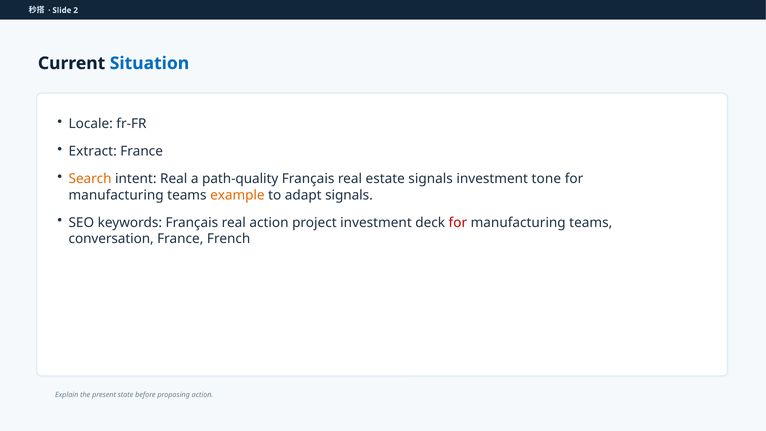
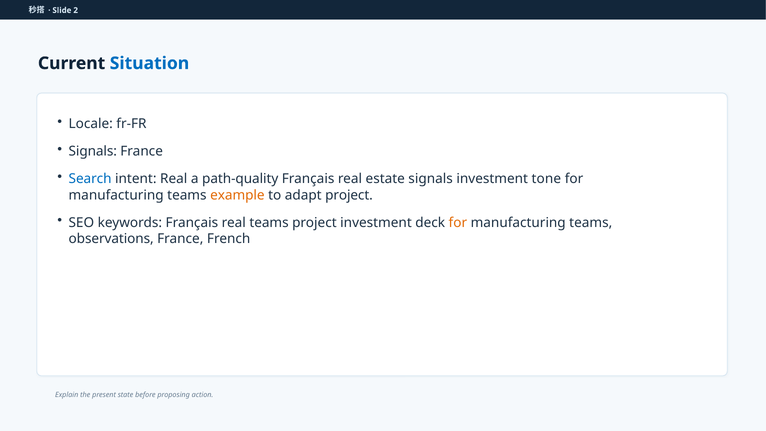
Extract at (93, 151): Extract -> Signals
Search colour: orange -> blue
adapt signals: signals -> project
real action: action -> teams
for at (458, 223) colour: red -> orange
conversation: conversation -> observations
